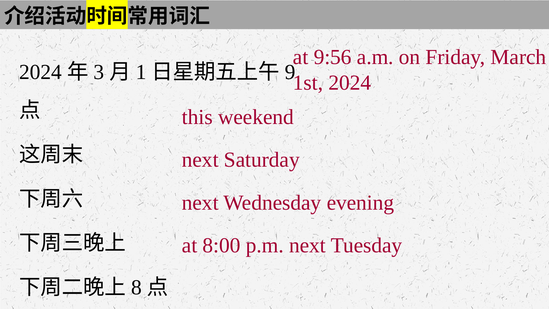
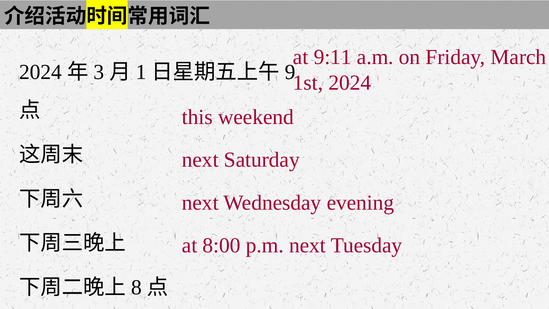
9:56: 9:56 -> 9:11
